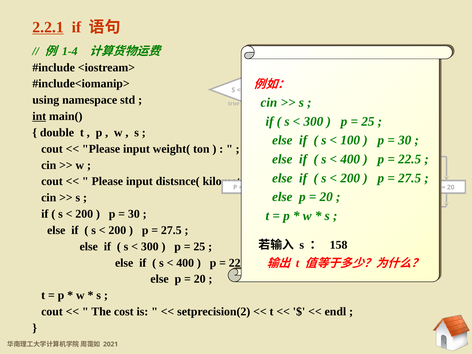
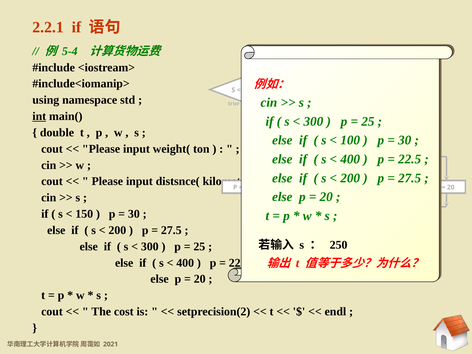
2.2.1 underline: present -> none
1-4: 1-4 -> 5-4
200 at (84, 214): 200 -> 150
158: 158 -> 250
